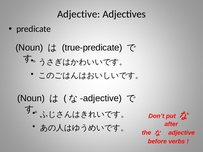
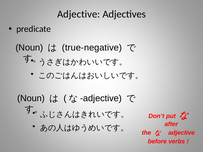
true-predicate: true-predicate -> true-negative
